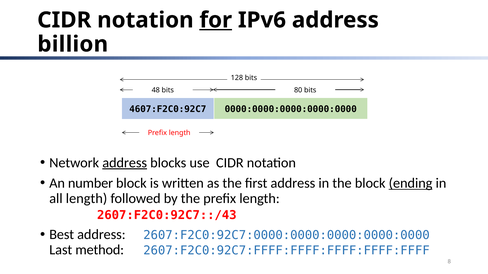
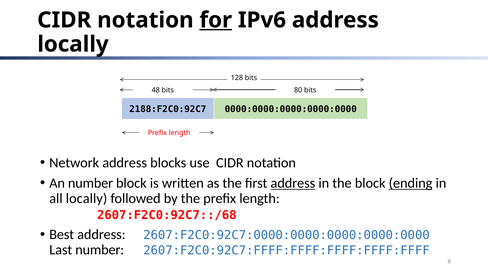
billion at (73, 44): billion -> locally
4607:F2C0:92C7: 4607:F2C0:92C7 -> 2188:F2C0:92C7
address at (125, 163) underline: present -> none
address at (293, 183) underline: none -> present
all length: length -> locally
2607:F2C0:92C7::/43: 2607:F2C0:92C7::/43 -> 2607:F2C0:92C7::/68
Last method: method -> number
